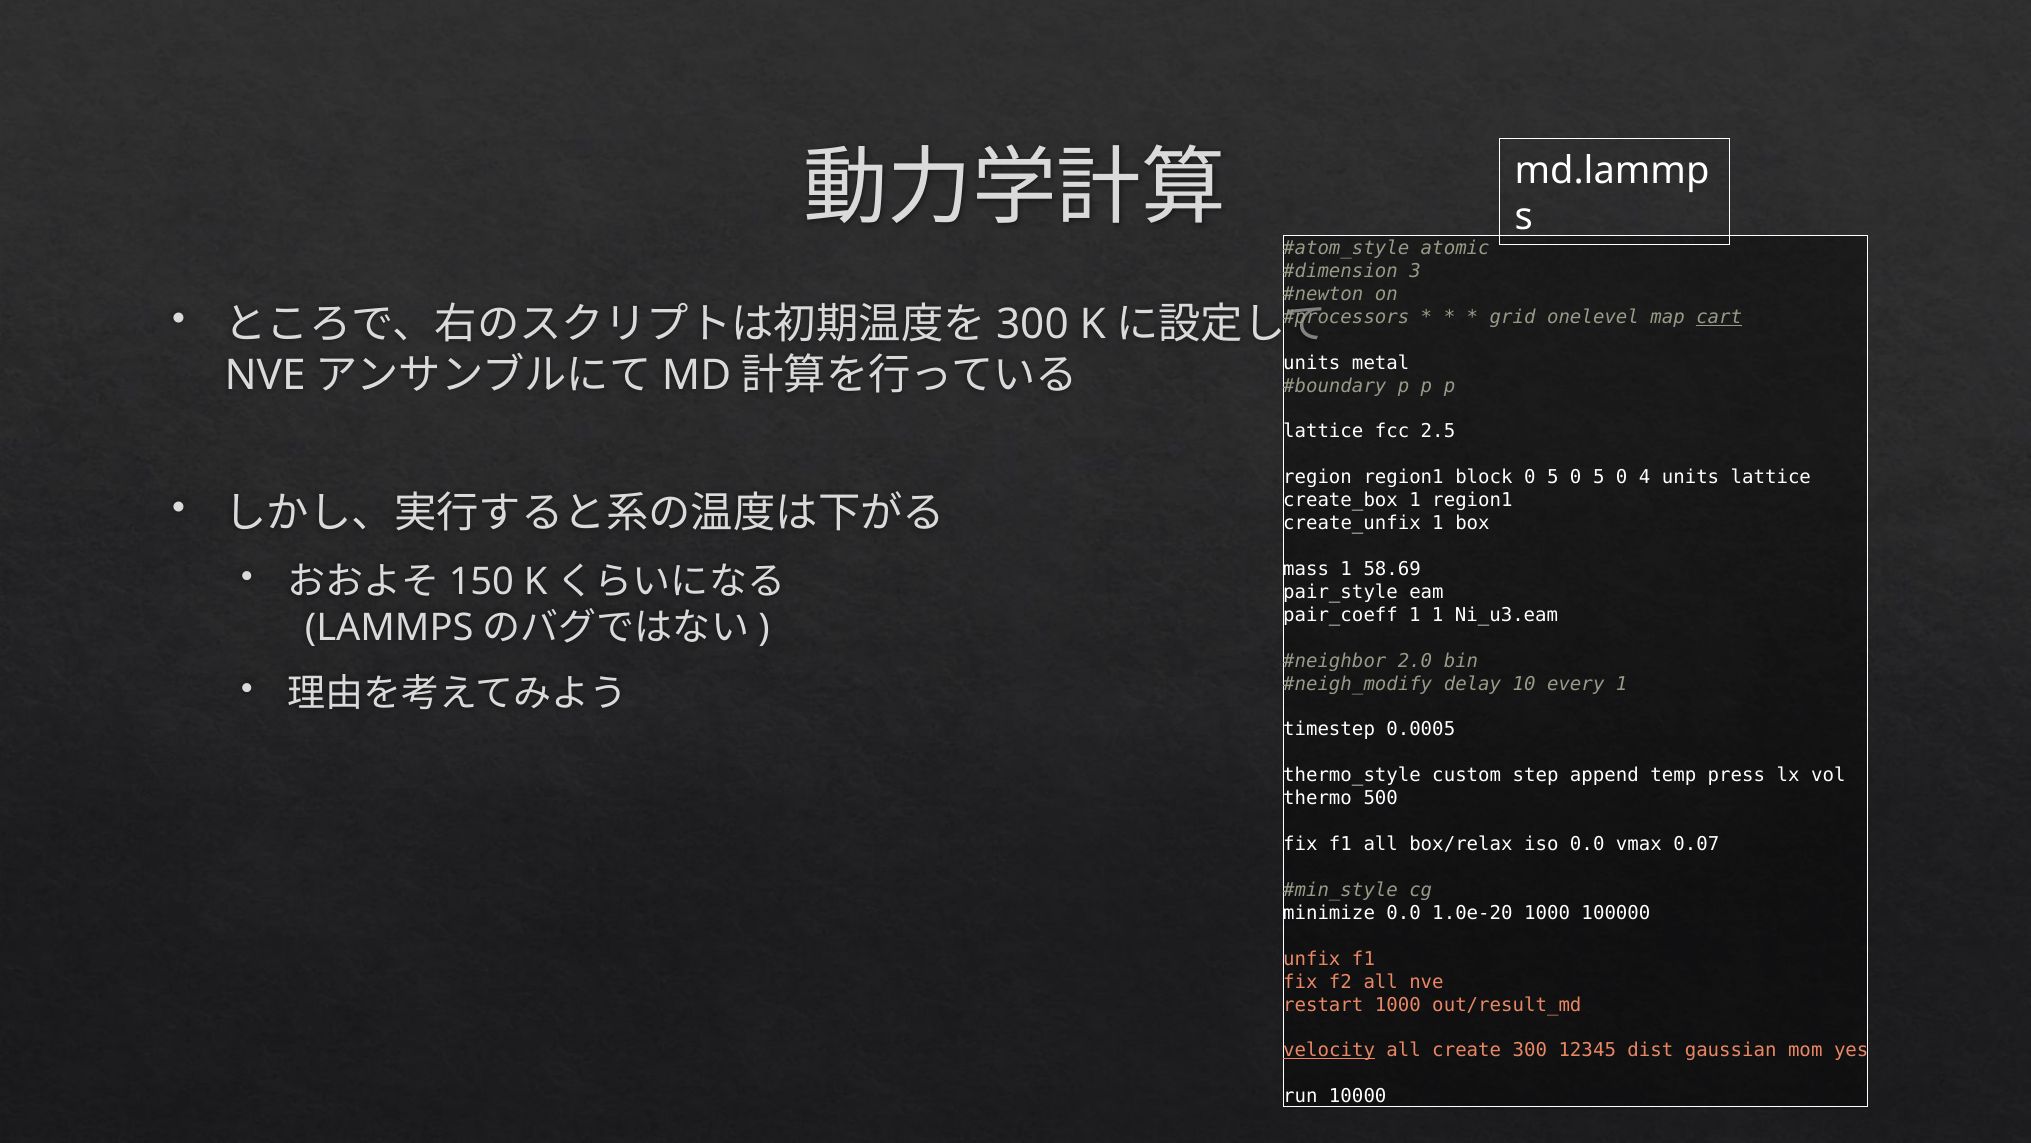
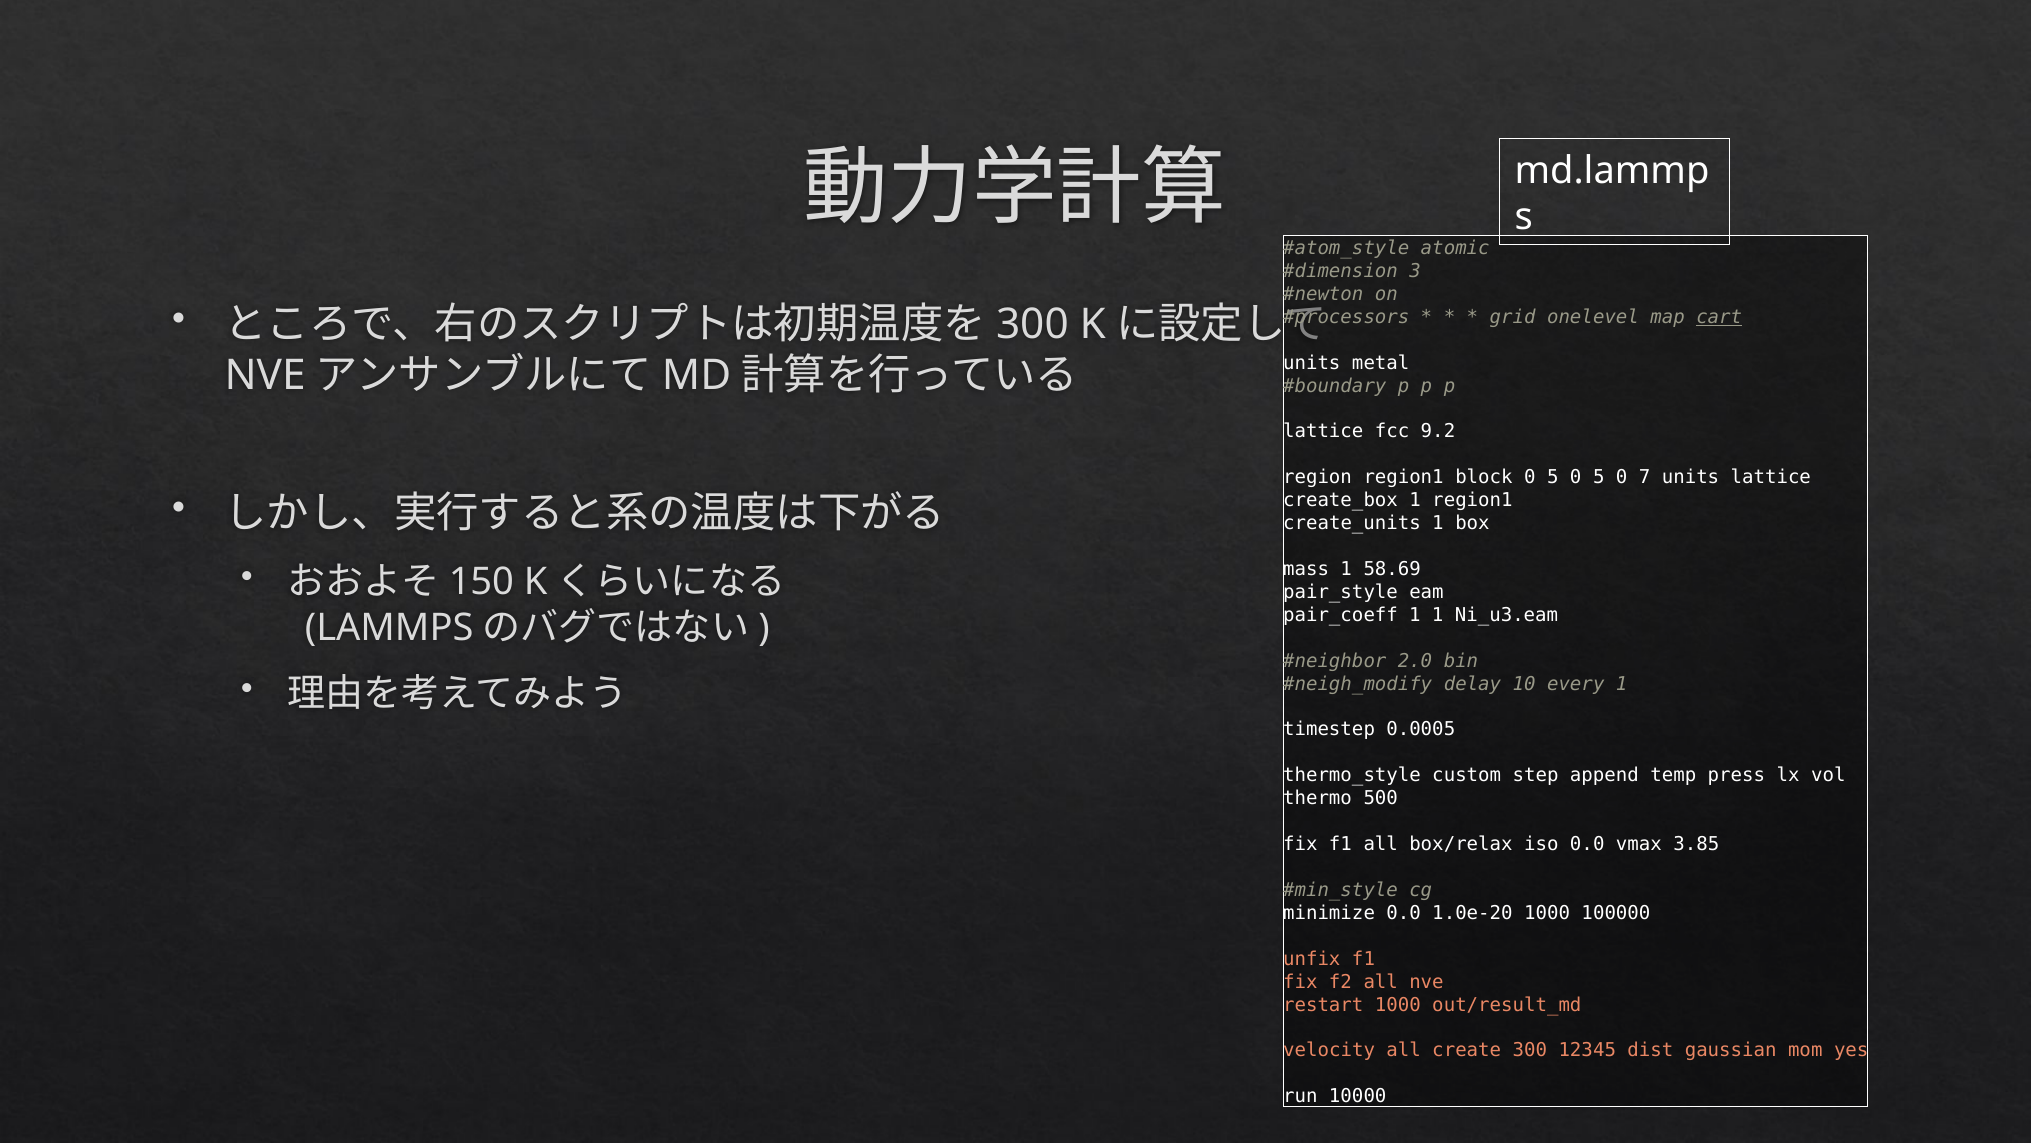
2.5: 2.5 -> 9.2
4: 4 -> 7
create_unfix: create_unfix -> create_units
0.07: 0.07 -> 3.85
velocity underline: present -> none
